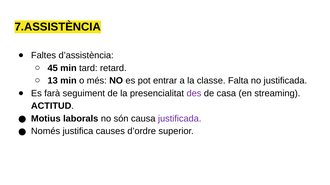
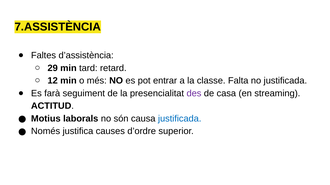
45: 45 -> 29
13: 13 -> 12
justificada at (180, 119) colour: purple -> blue
